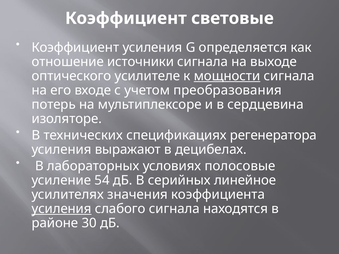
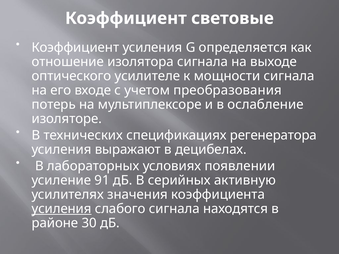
источники: источники -> изолятора
мощности underline: present -> none
сердцевина: сердцевина -> ослабление
полосовые: полосовые -> появлении
54: 54 -> 91
линейное: линейное -> активную
